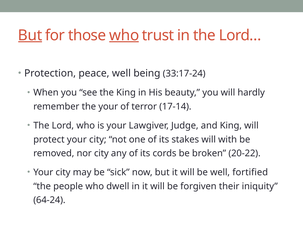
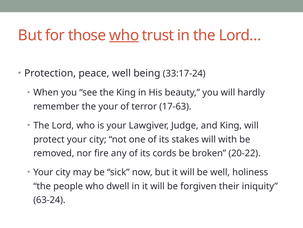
But at (30, 35) underline: present -> none
17-14: 17-14 -> 17-63
nor city: city -> fire
fortified: fortified -> holiness
64-24: 64-24 -> 63-24
